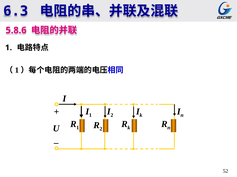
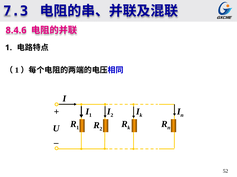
6.3: 6.3 -> 7.3
5.8.6: 5.8.6 -> 8.4.6
